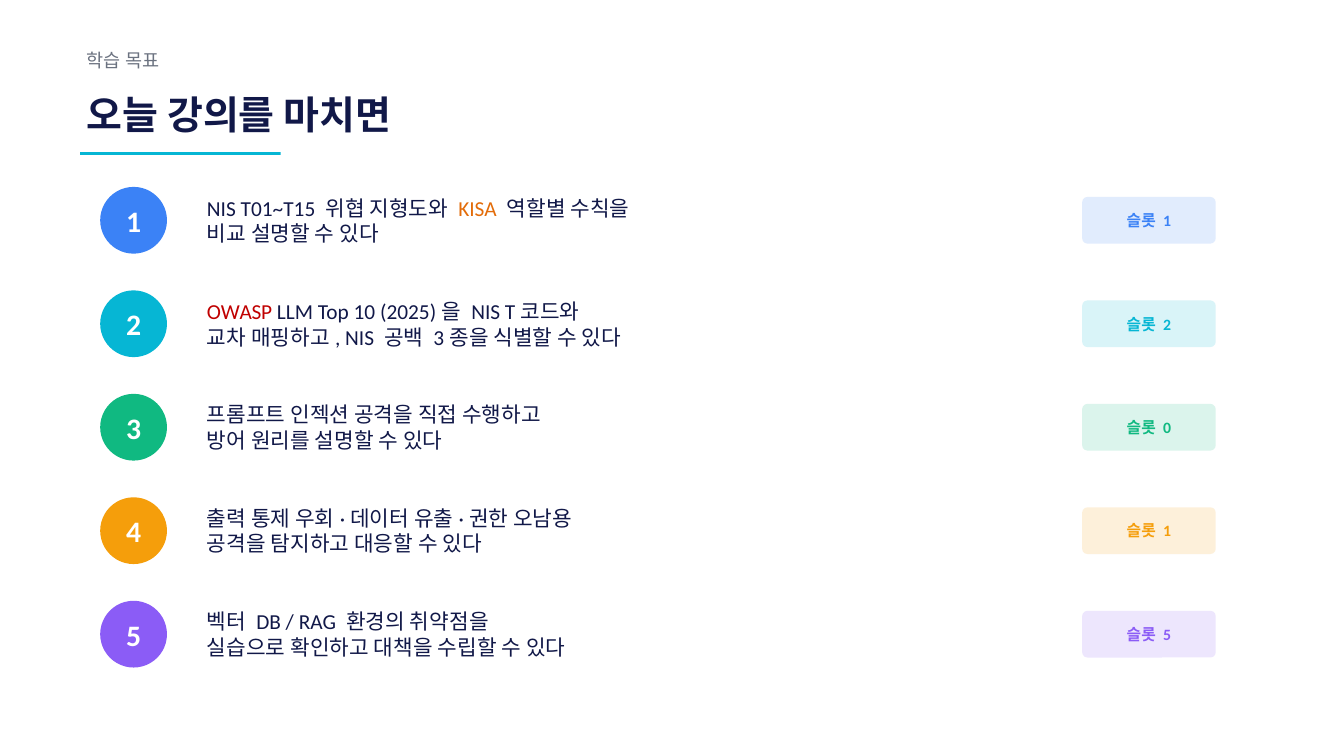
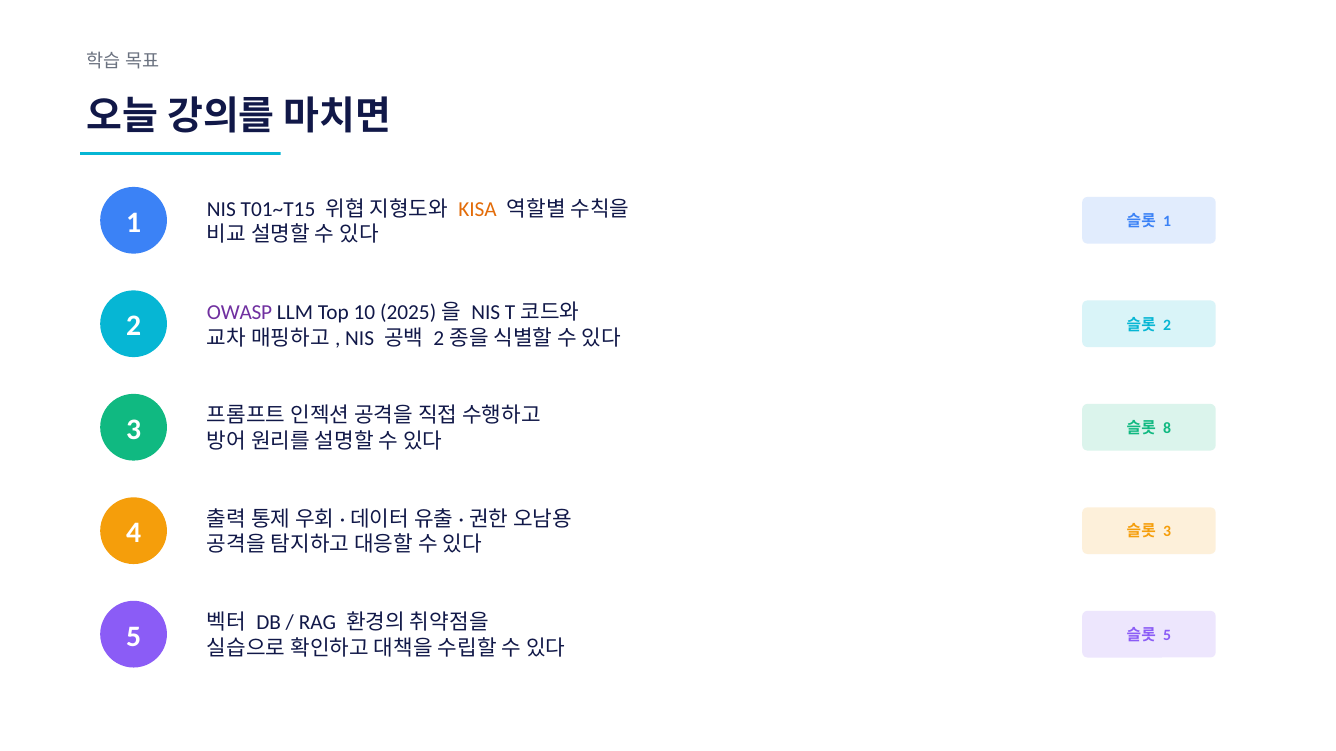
OWASP colour: red -> purple
3 at (439, 338): 3 -> 2
0: 0 -> 8
1 at (1167, 532): 1 -> 3
